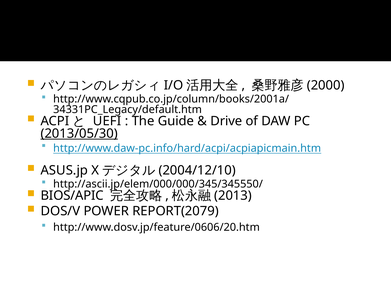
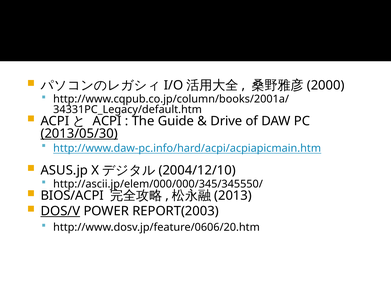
UEFI at (107, 121): UEFI -> ACPI
BIOS/APIC: BIOS/APIC -> BIOS/ACPI
DOS/V underline: none -> present
REPORT(2079: REPORT(2079 -> REPORT(2003
